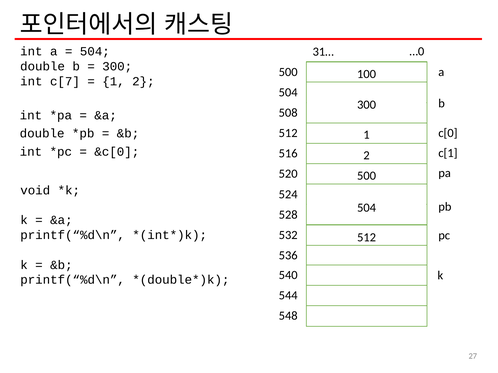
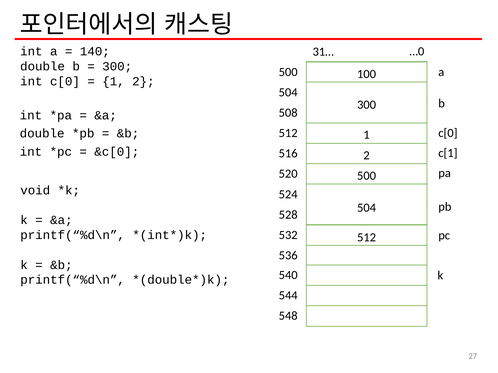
504 at (95, 52): 504 -> 140
int c[7: c[7 -> c[0
